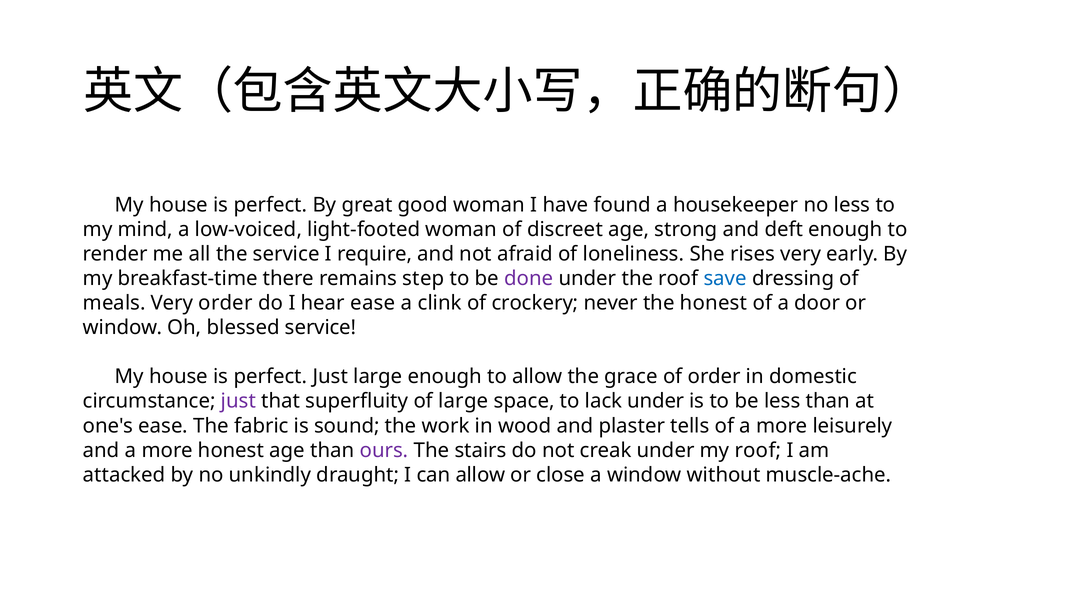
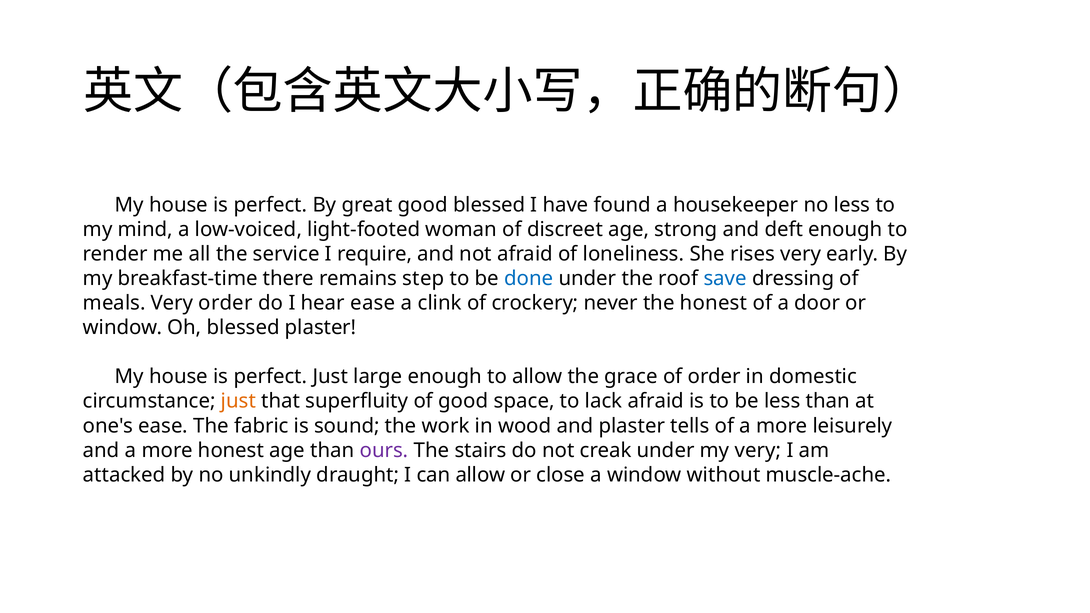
good woman: woman -> blessed
done colour: purple -> blue
blessed service: service -> plaster
just at (238, 401) colour: purple -> orange
of large: large -> good
lack under: under -> afraid
my roof: roof -> very
